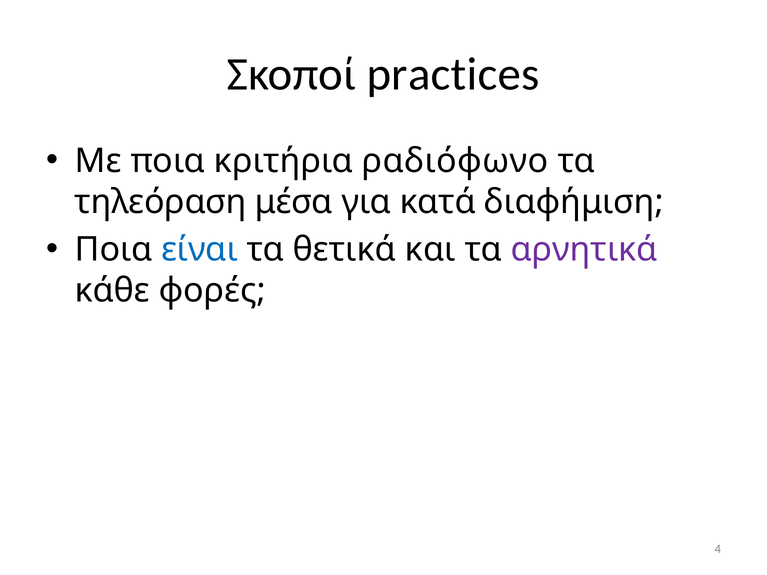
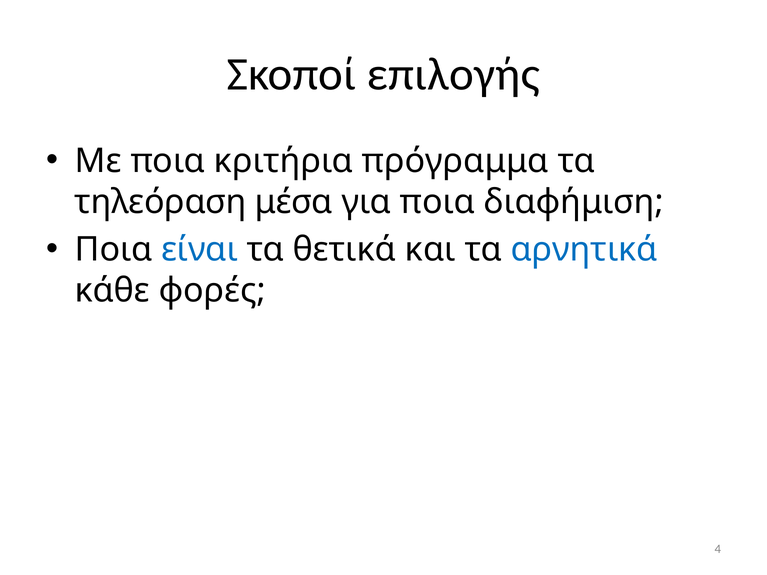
practices: practices -> επιλογής
ραδιόφωνο: ραδιόφωνο -> πρόγραμμα
για κατά: κατά -> ποια
αρνητικά colour: purple -> blue
